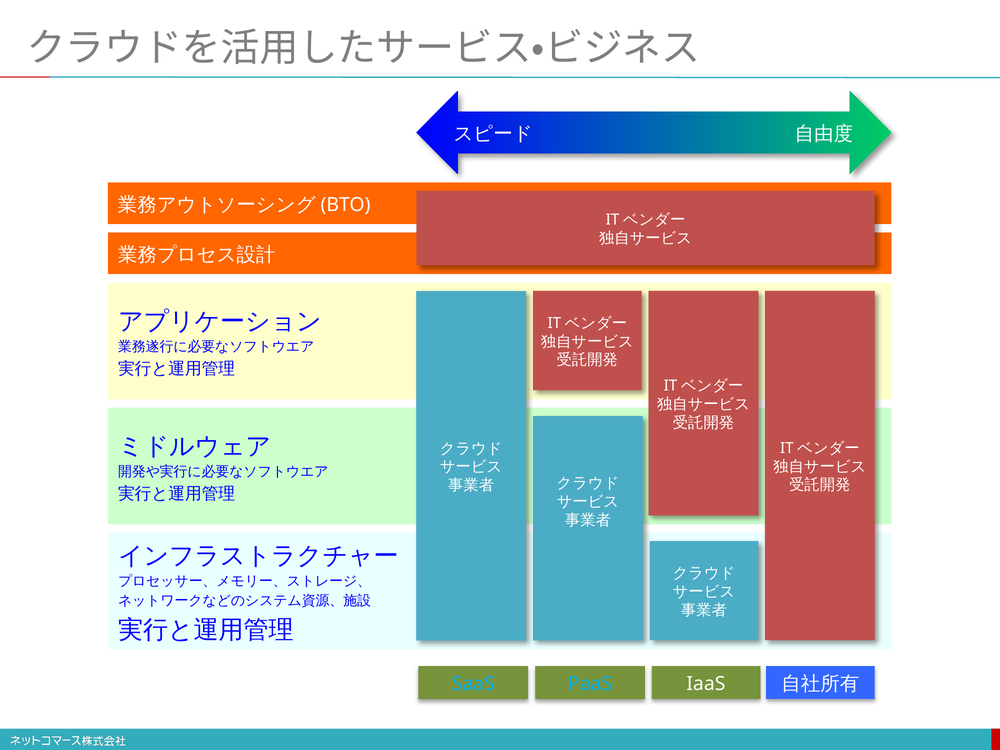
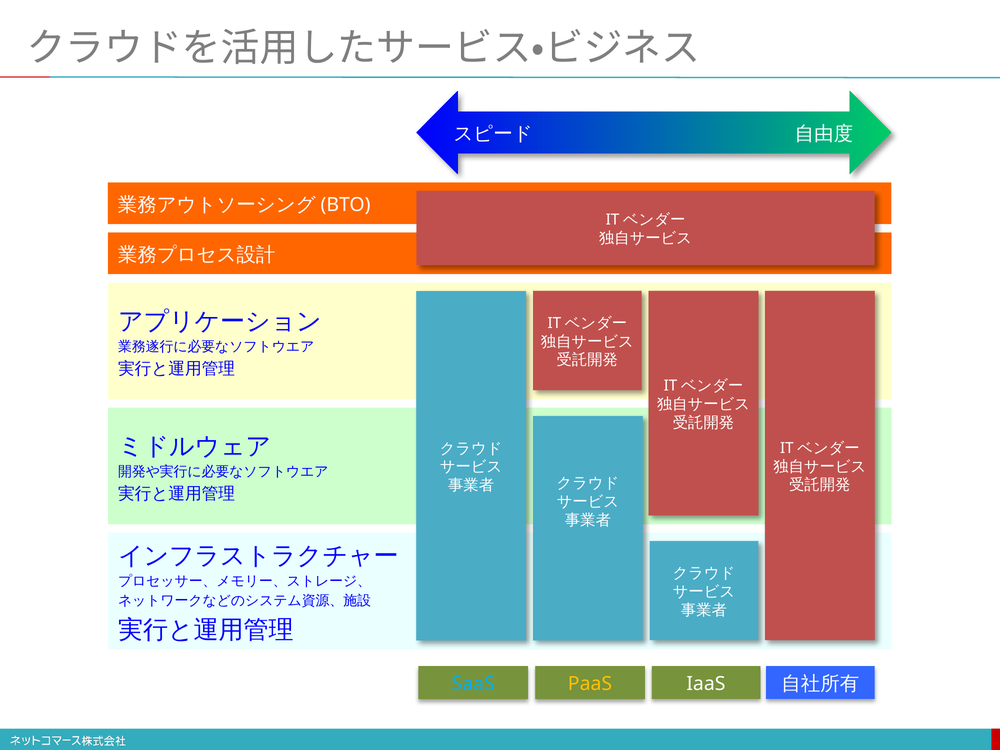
PaaS colour: light blue -> yellow
